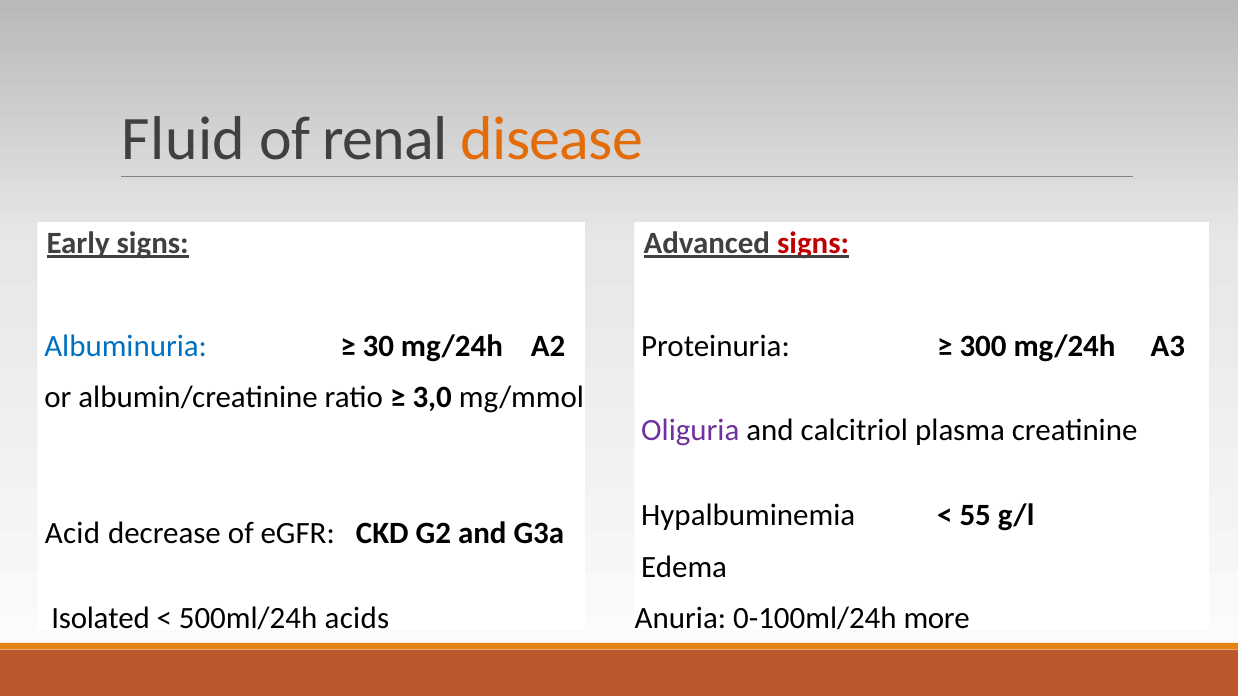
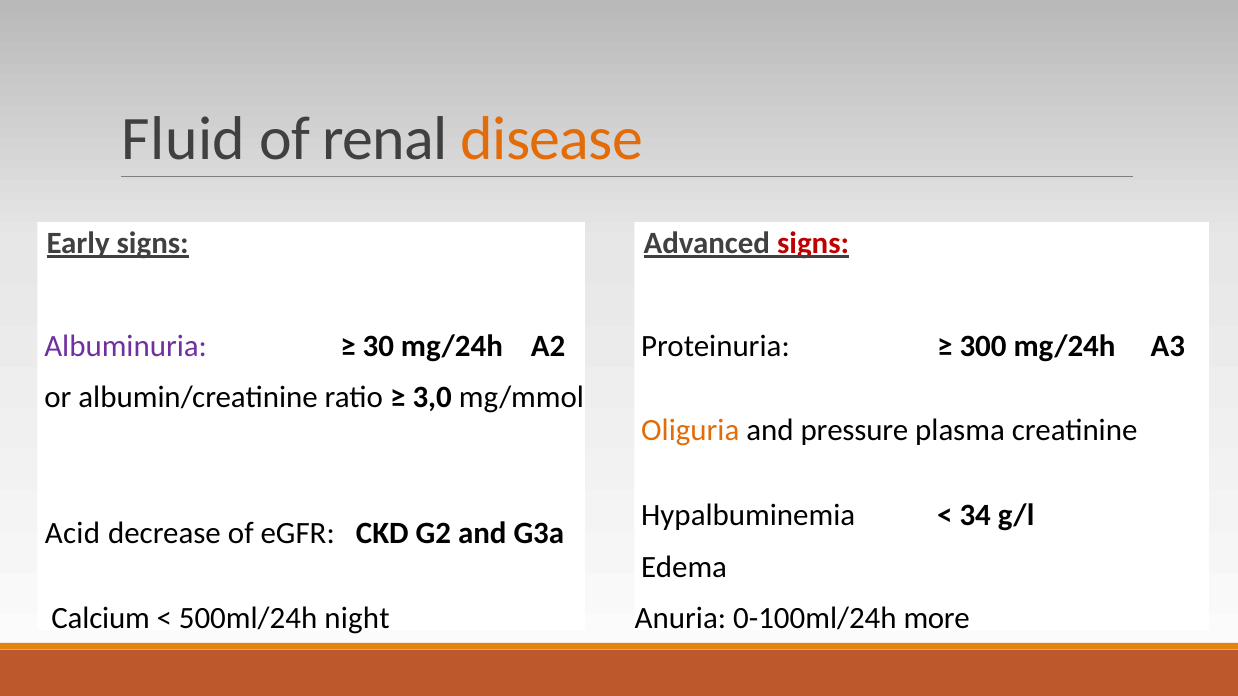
Albuminuria colour: blue -> purple
Oliguria colour: purple -> orange
calcitriol: calcitriol -> pressure
55: 55 -> 34
Isolated: Isolated -> Calcium
acids: acids -> night
